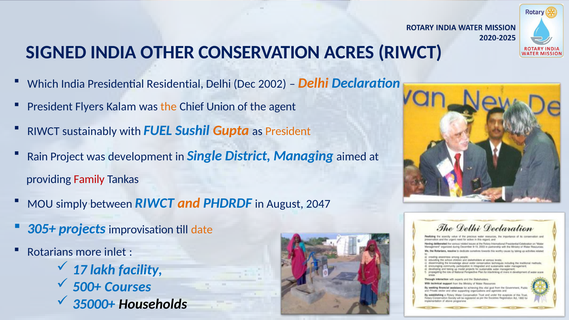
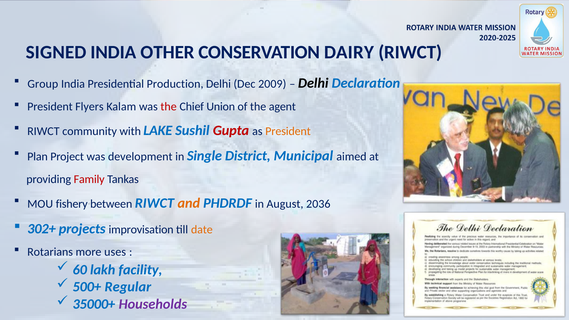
ACRES: ACRES -> DAIRY
Which: Which -> Group
Residential: Residential -> Production
2002: 2002 -> 2009
Delhi at (313, 83) colour: orange -> black
the at (169, 107) colour: orange -> red
sustainably: sustainably -> community
FUEL: FUEL -> LAKE
Gupta colour: orange -> red
Rain: Rain -> Plan
Managing: Managing -> Municipal
simply: simply -> fishery
2047: 2047 -> 2036
305+: 305+ -> 302+
inlet: inlet -> uses
17: 17 -> 60
Courses: Courses -> Regular
Households colour: black -> purple
